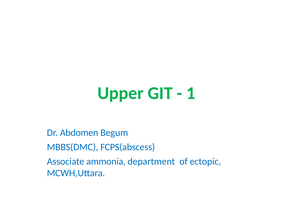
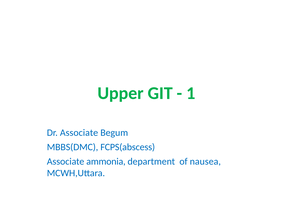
Dr Abdomen: Abdomen -> Associate
ectopic: ectopic -> nausea
